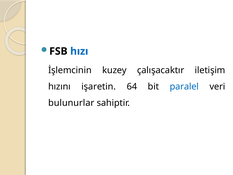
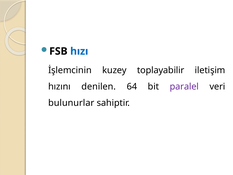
çalışacaktır: çalışacaktır -> toplayabilir
işaretin: işaretin -> denilen
paralel colour: blue -> purple
